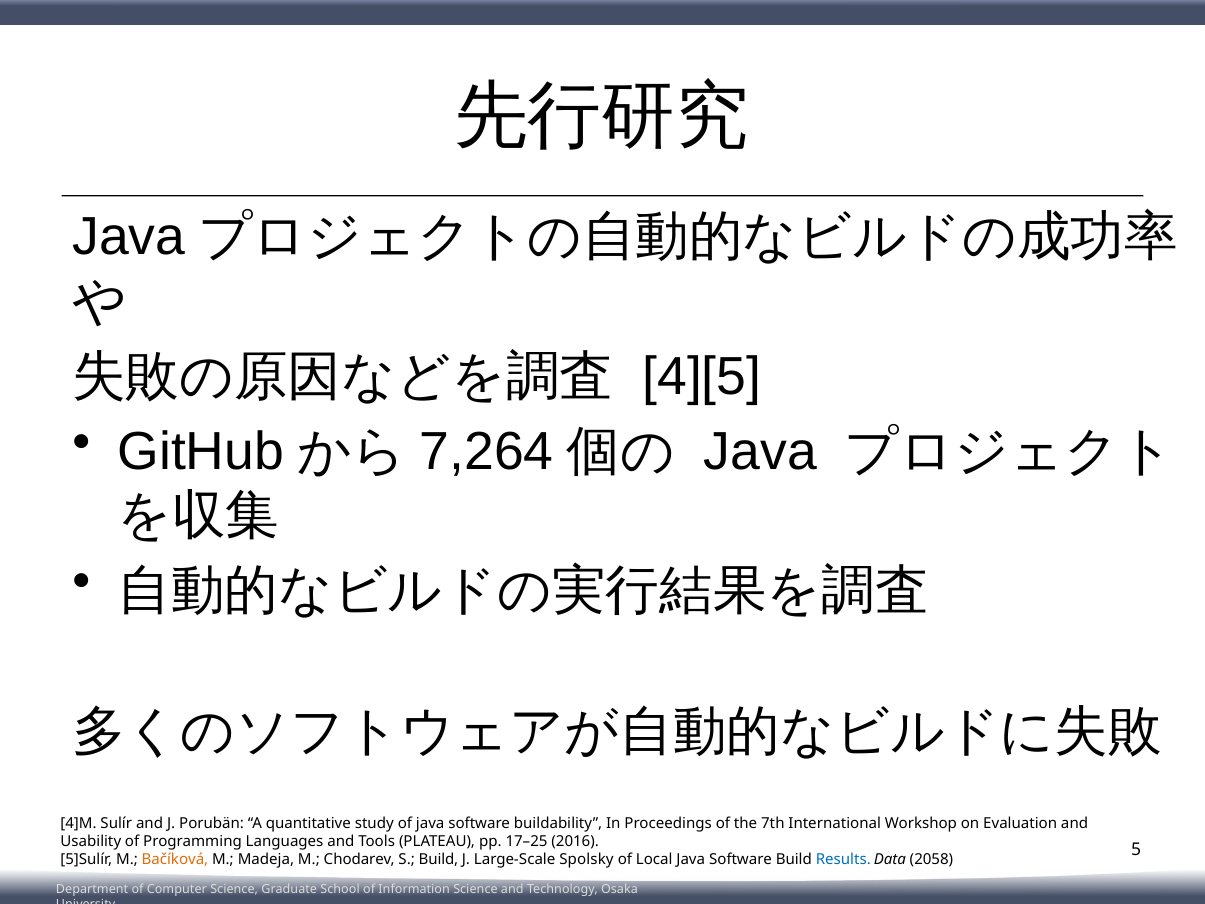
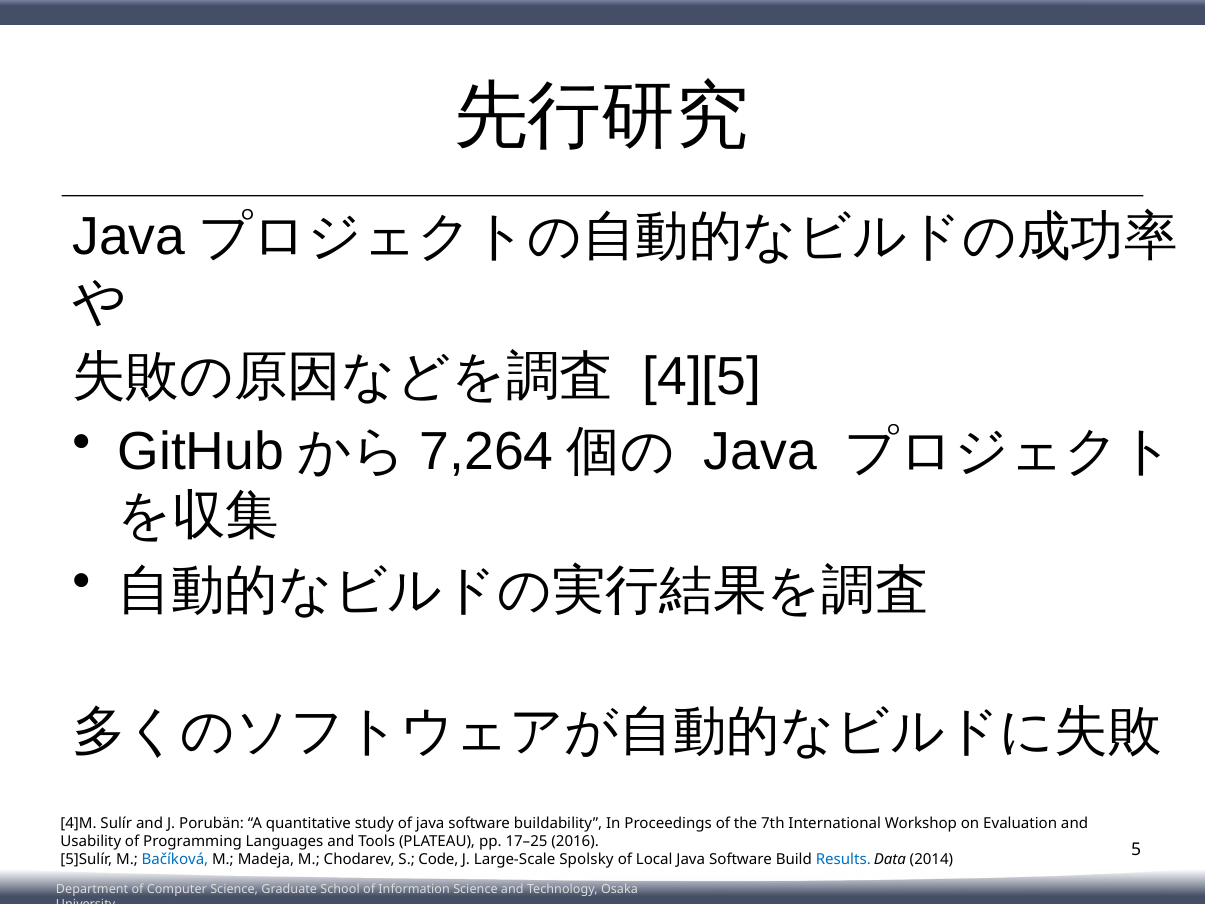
Bačíková colour: orange -> blue
S Build: Build -> Code
2058: 2058 -> 2014
